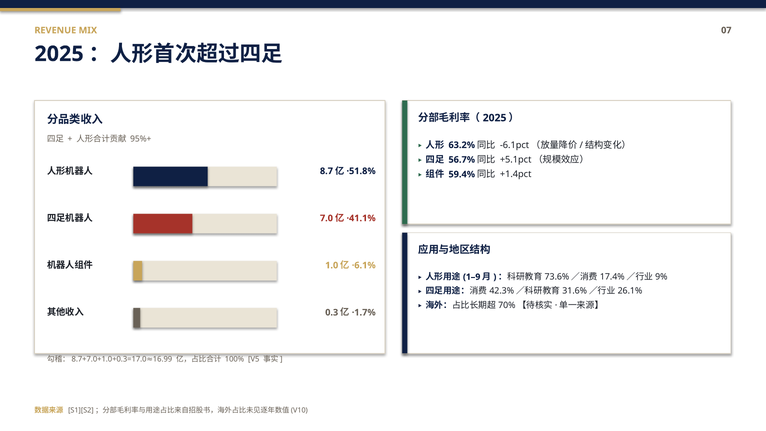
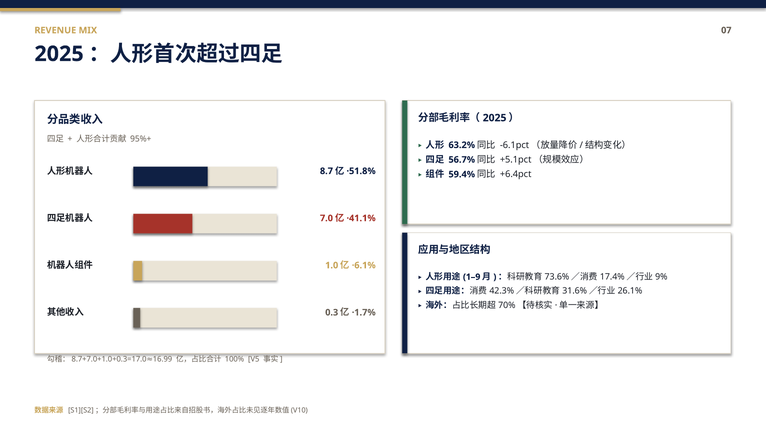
+1.4pct: +1.4pct -> +6.4pct
